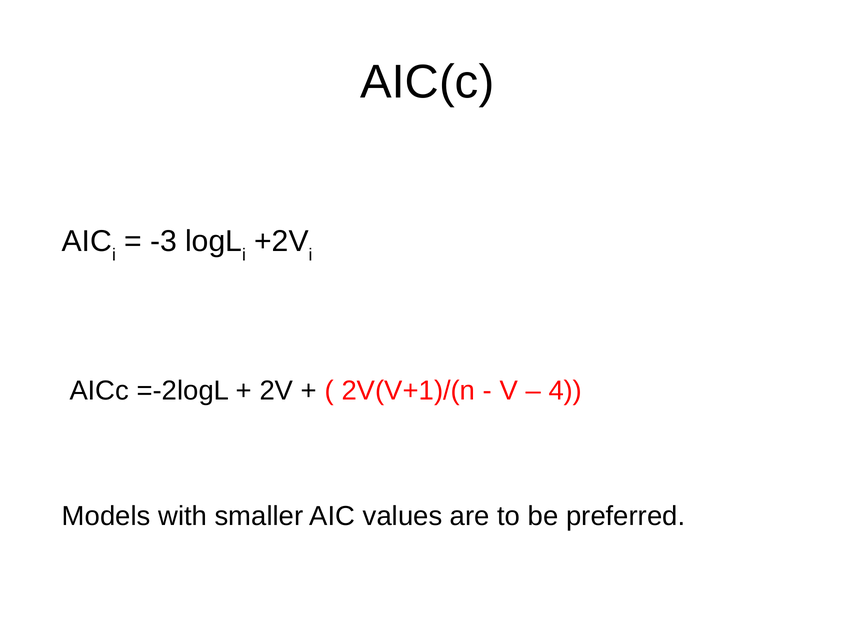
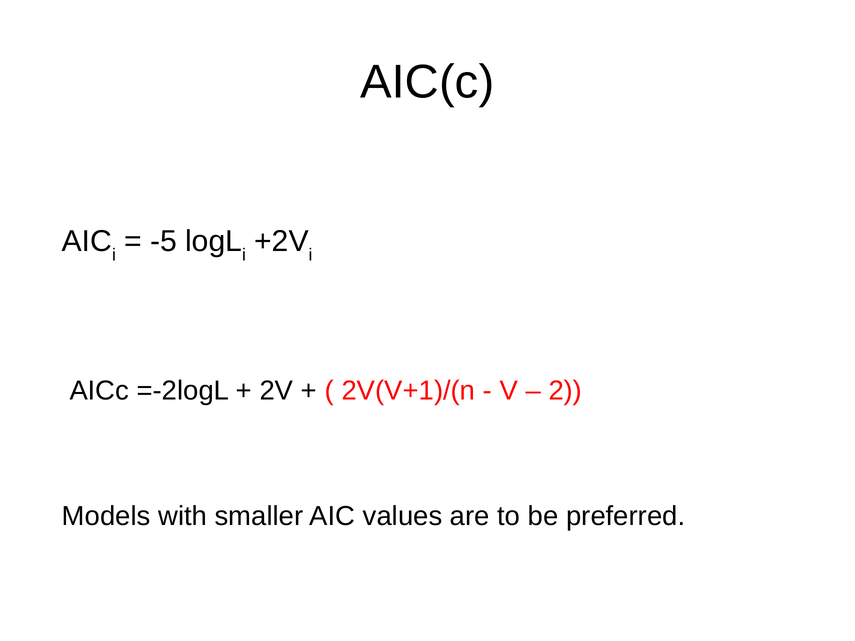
-3: -3 -> -5
4: 4 -> 2
